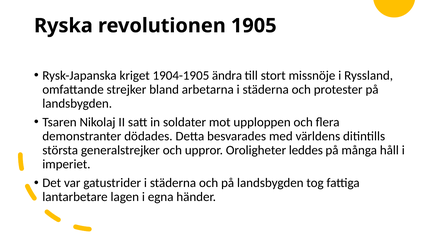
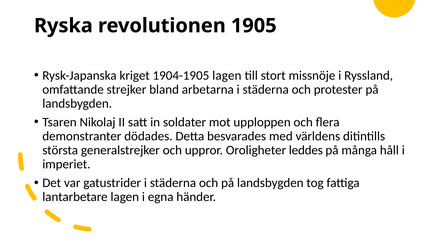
1904-1905 ändra: ändra -> lagen
